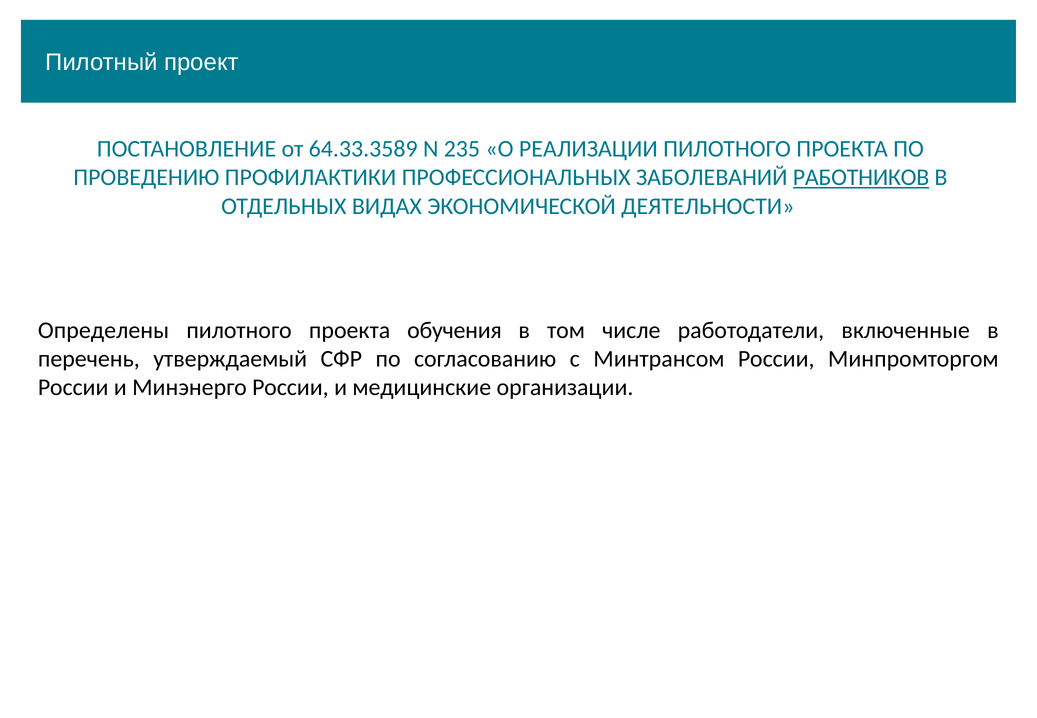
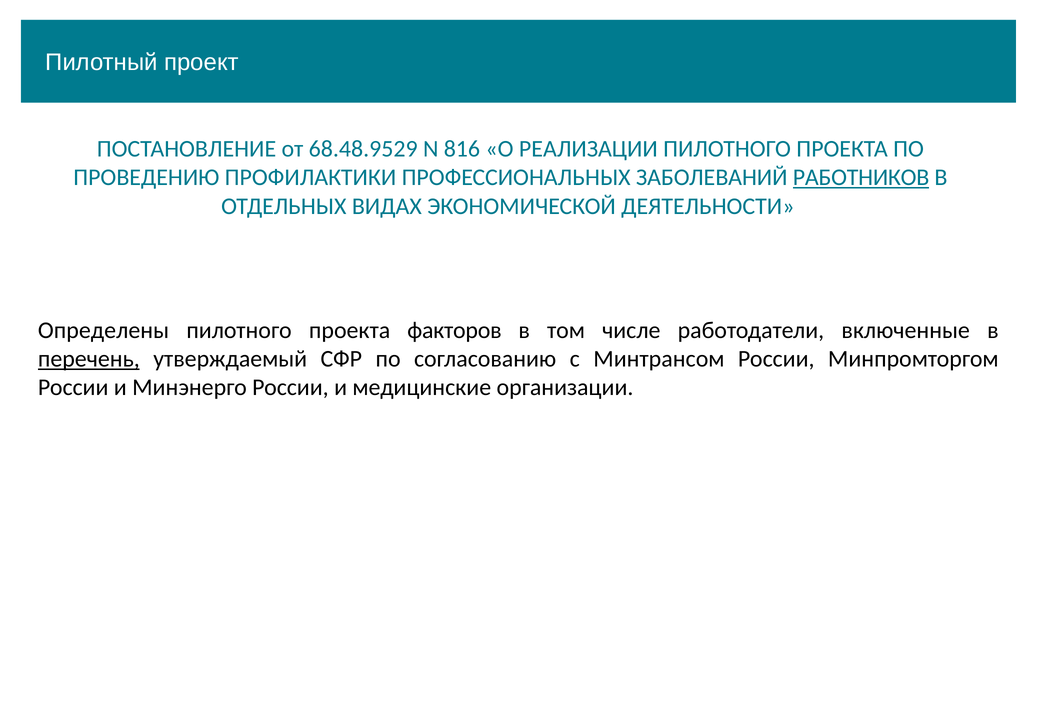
64.33.3589: 64.33.3589 -> 68.48.9529
235: 235 -> 816
обучения: обучения -> факторов
перечень underline: none -> present
